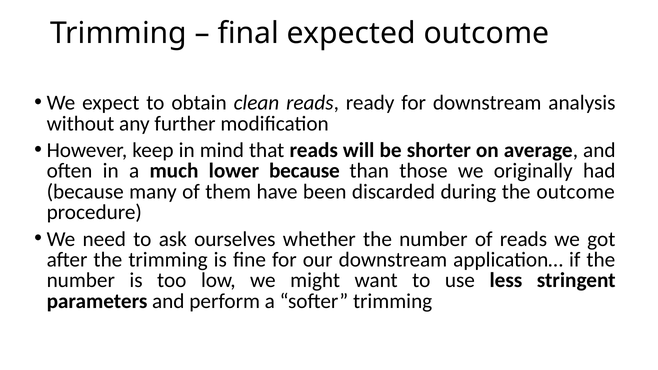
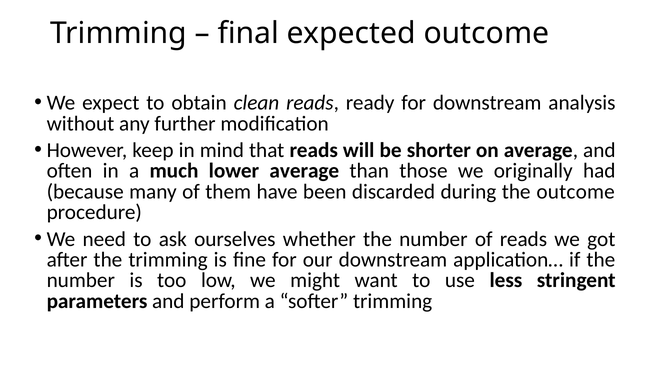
lower because: because -> average
